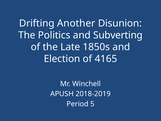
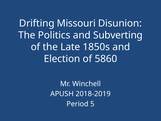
Another: Another -> Missouri
4165: 4165 -> 5860
